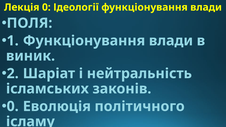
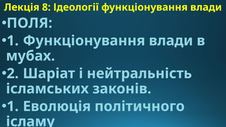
Лекція 0: 0 -> 8
виник: виник -> мубах
0 at (13, 106): 0 -> 1
